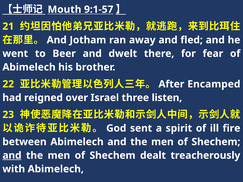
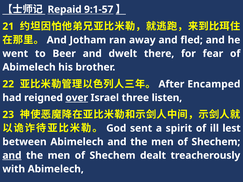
Mouth: Mouth -> Repaid
over underline: none -> present
fire: fire -> lest
